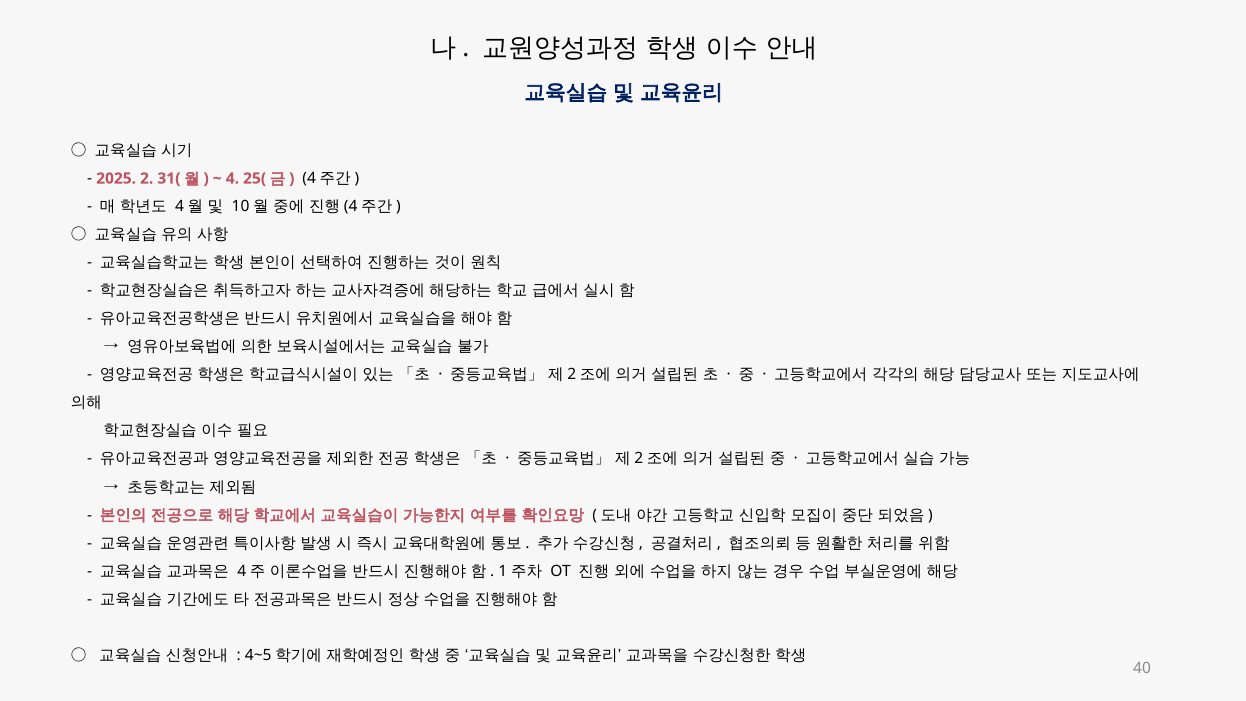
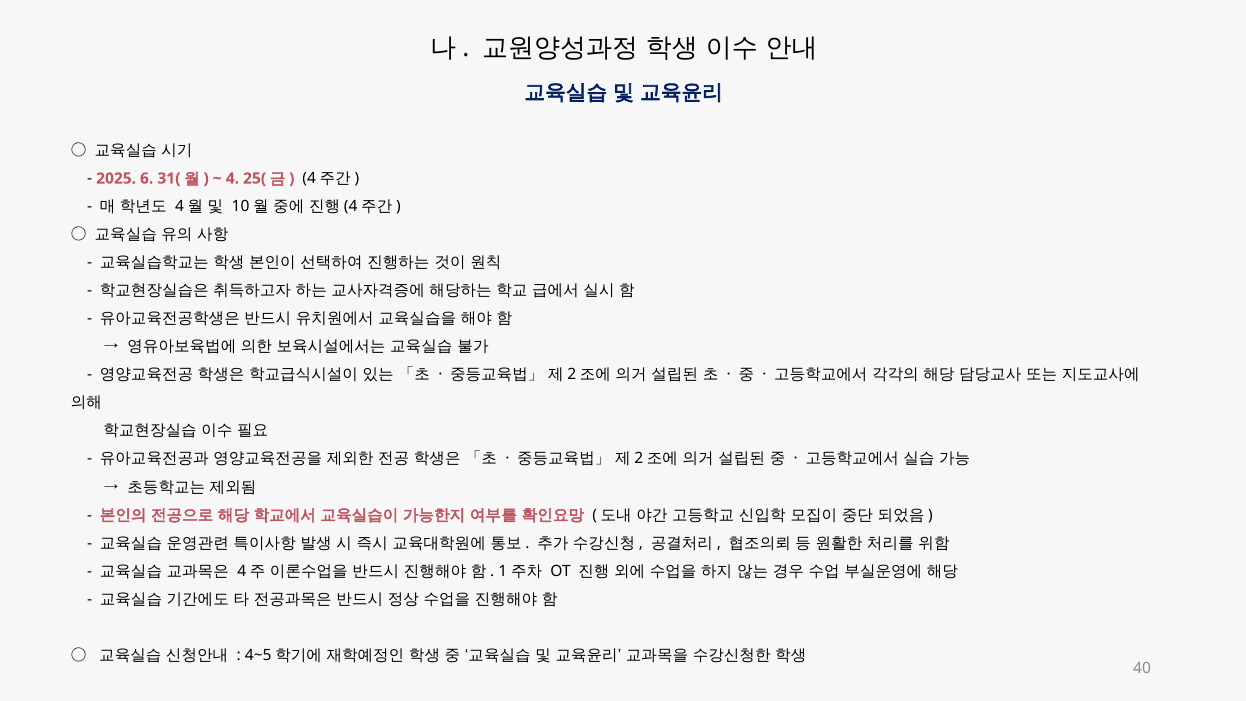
2: 2 -> 6
